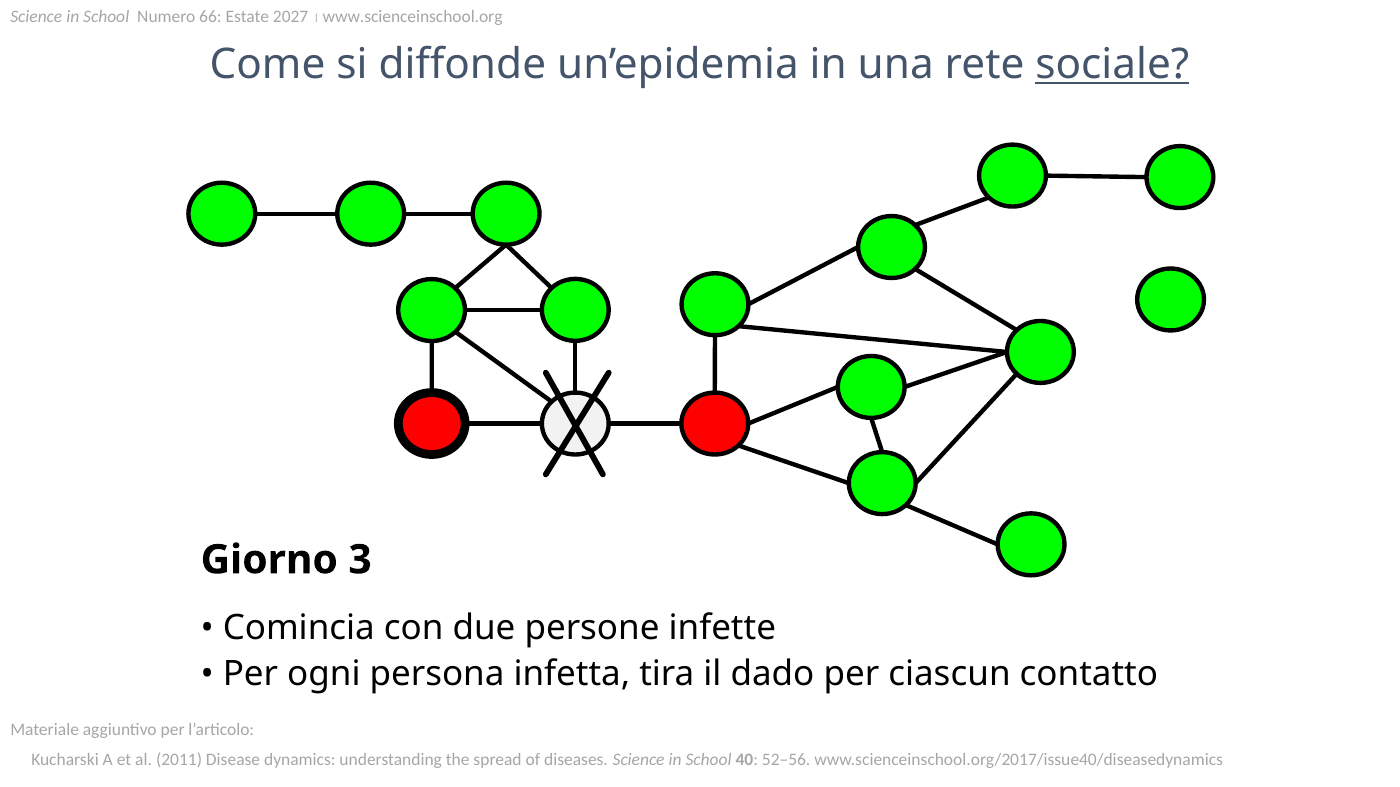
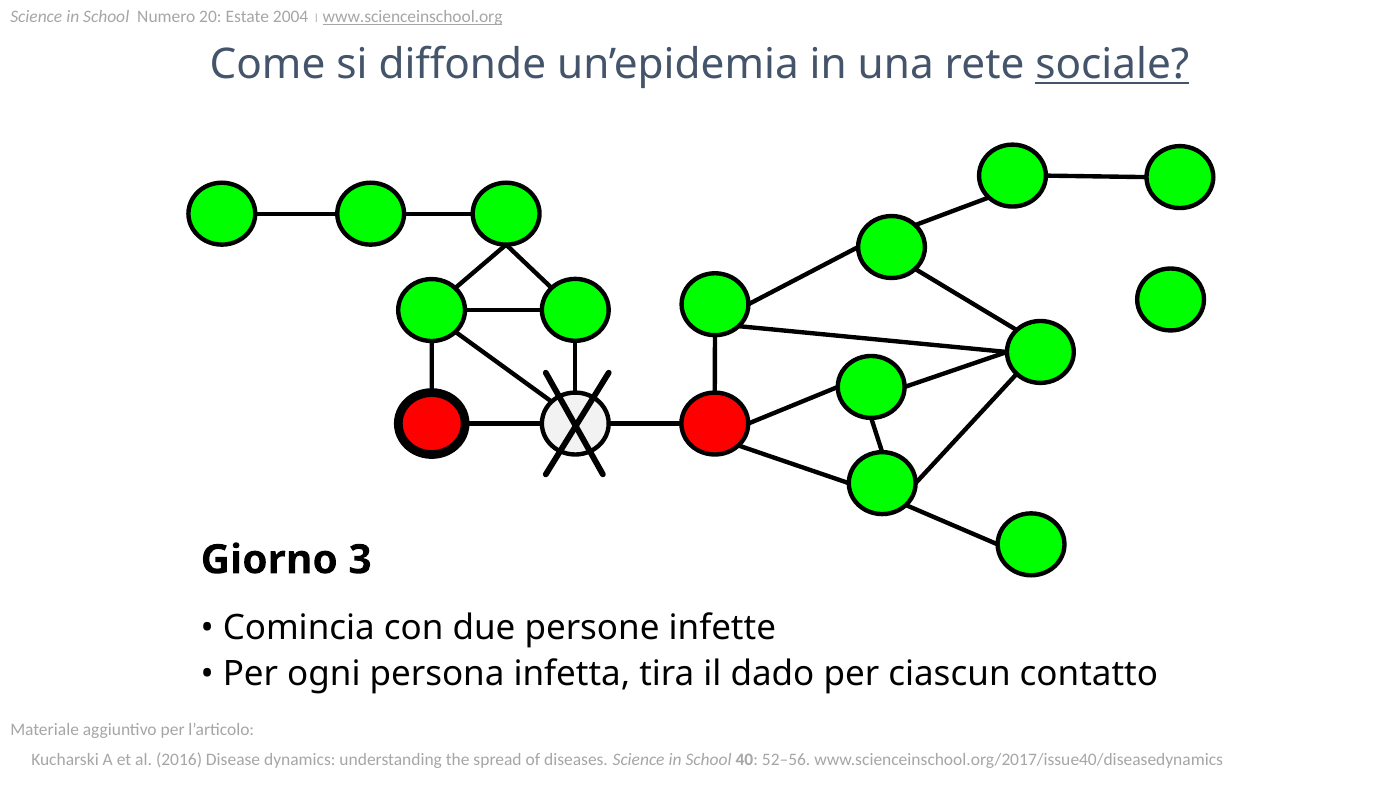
www.scienceinschool.org underline: none -> present
66: 66 -> 20
2027: 2027 -> 2004
2011: 2011 -> 2016
